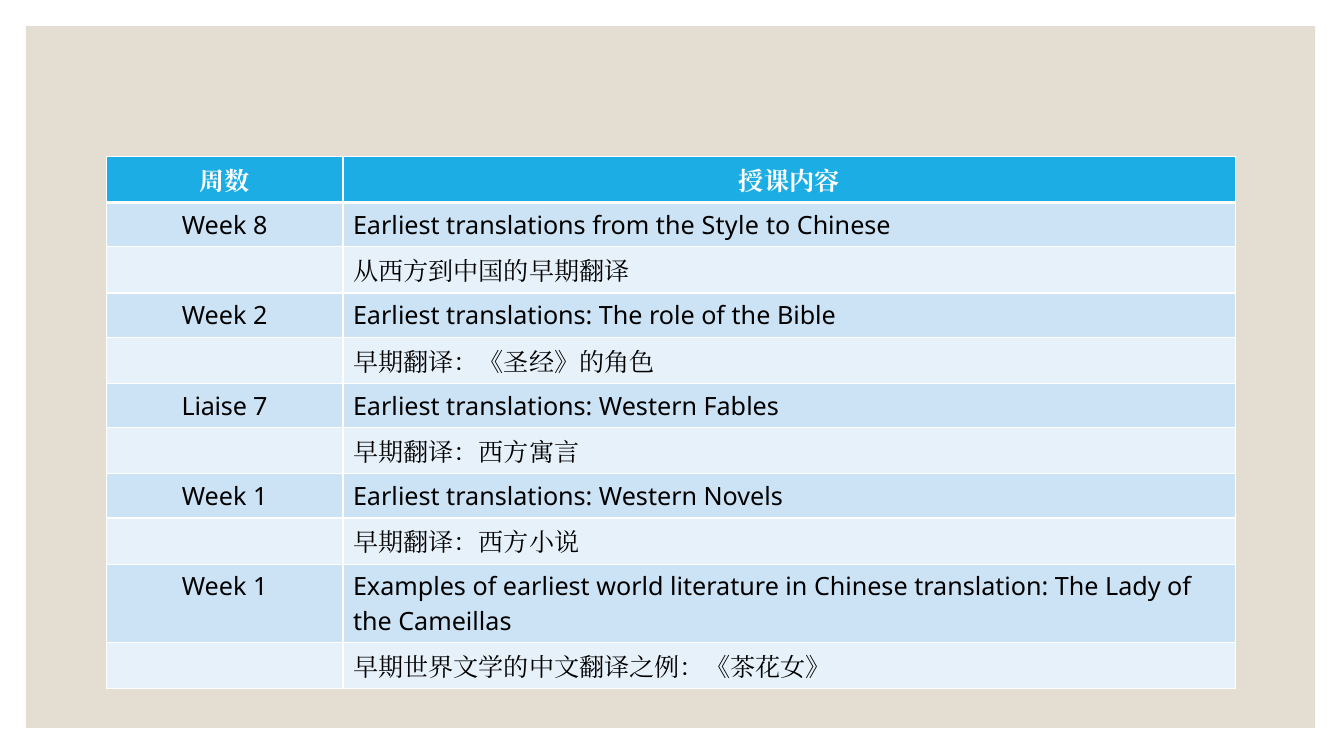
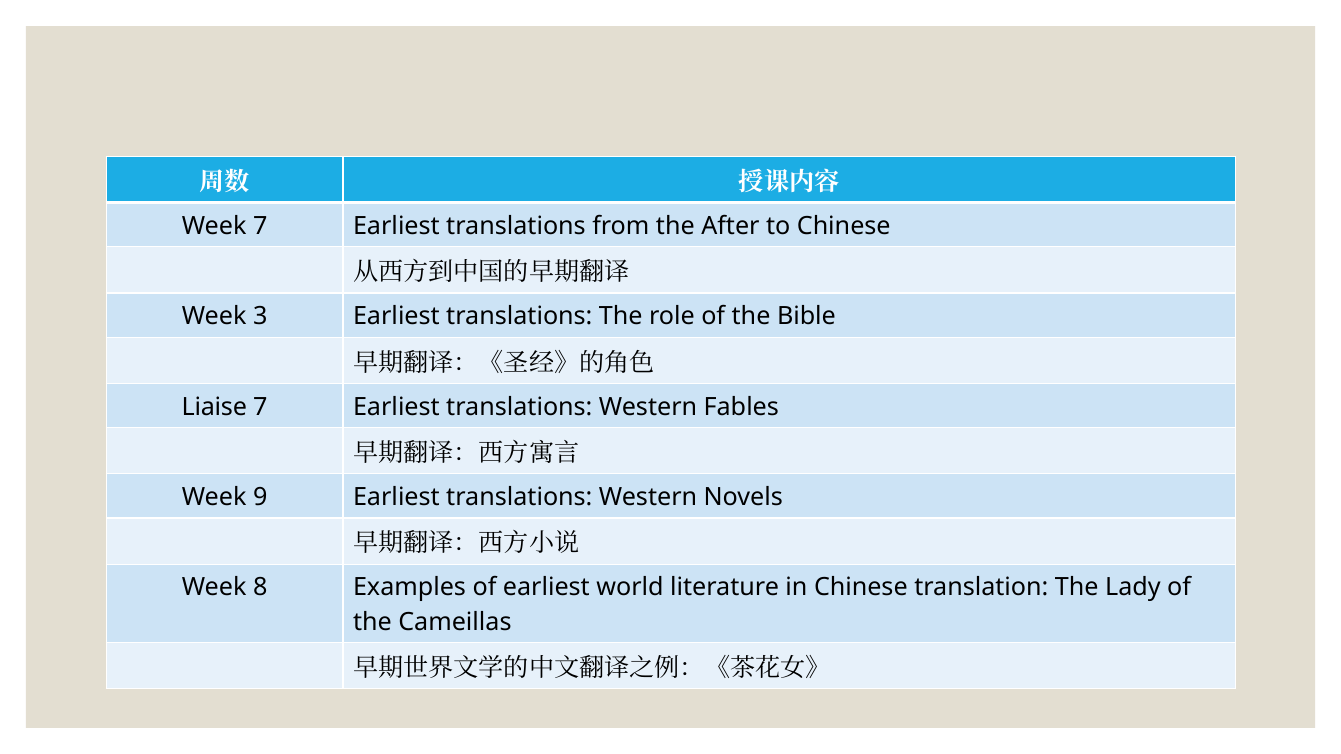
Week 8: 8 -> 7
Style: Style -> After
2: 2 -> 3
1 at (260, 497): 1 -> 9
1 at (260, 588): 1 -> 8
